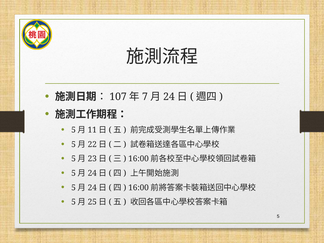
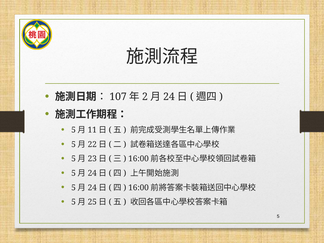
7: 7 -> 2
